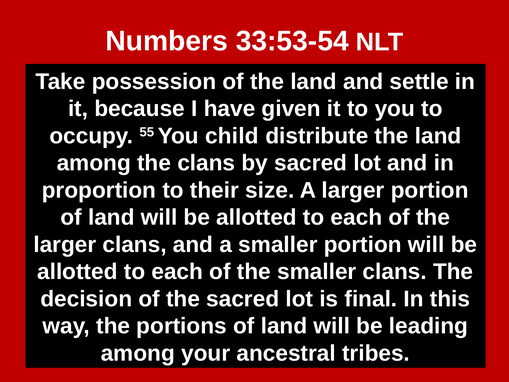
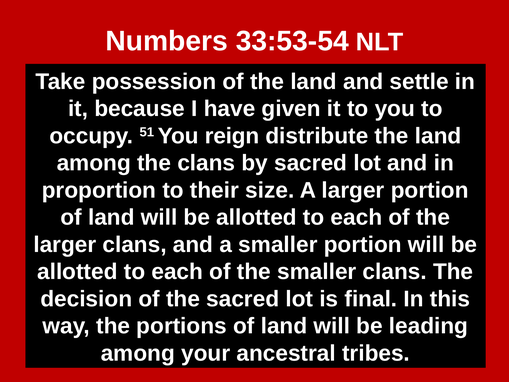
55: 55 -> 51
child: child -> reign
